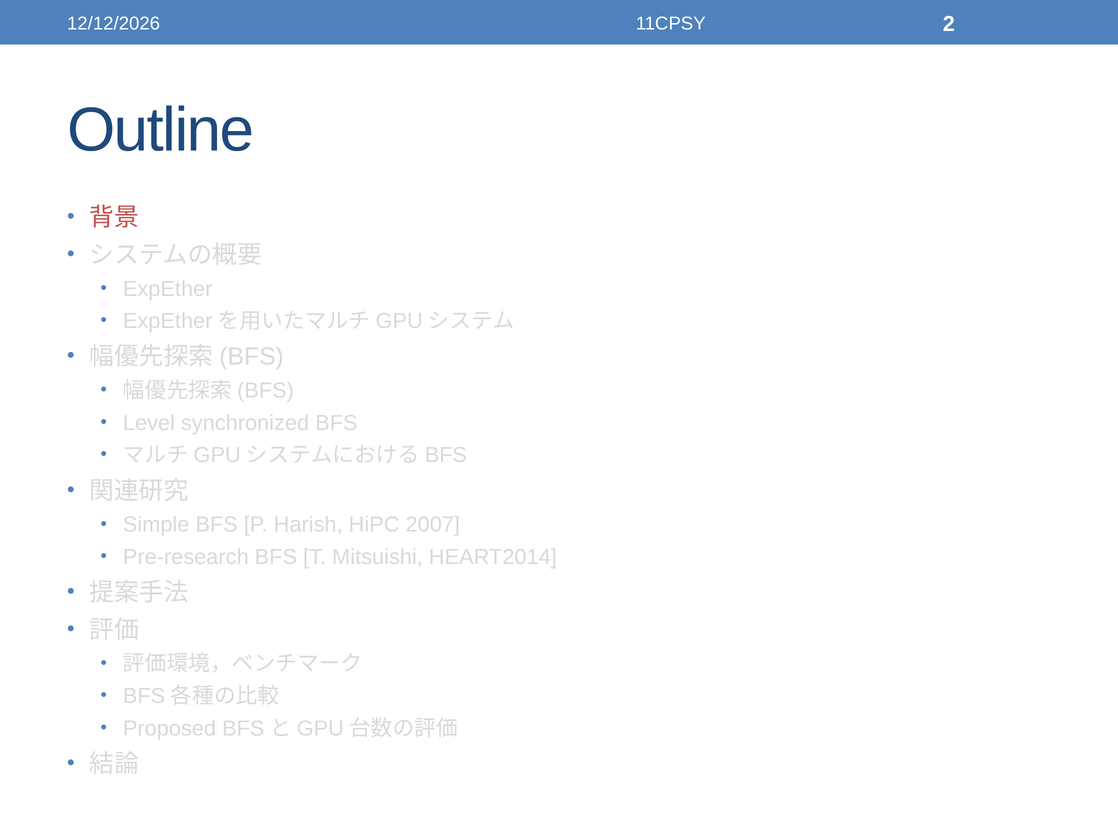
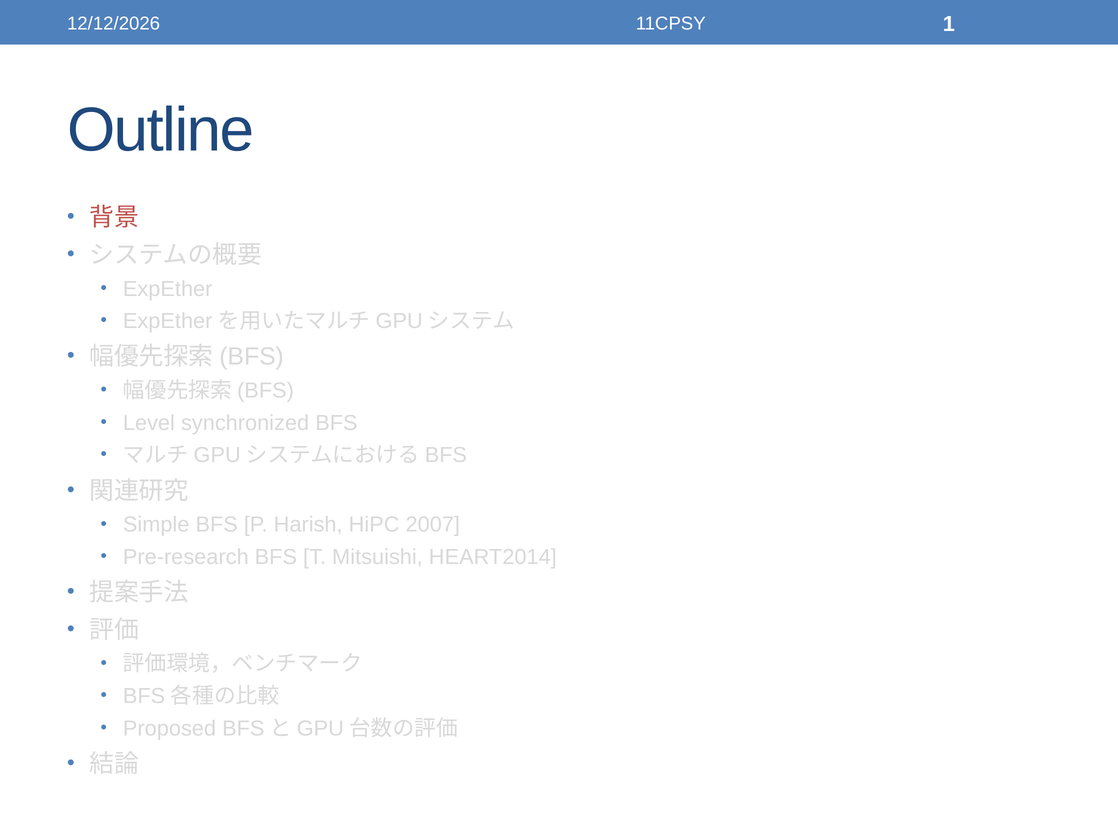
2: 2 -> 1
